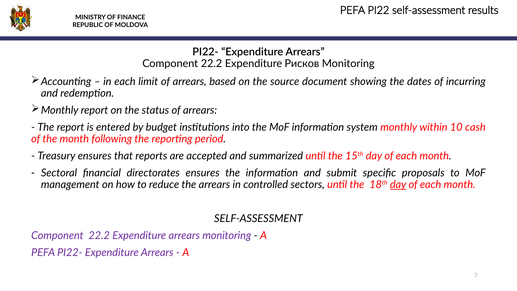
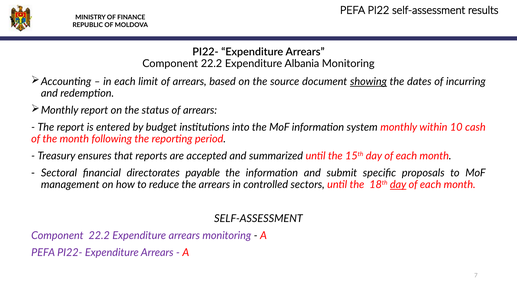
Рисков: Рисков -> Albania
showing underline: none -> present
directorates ensures: ensures -> payable
